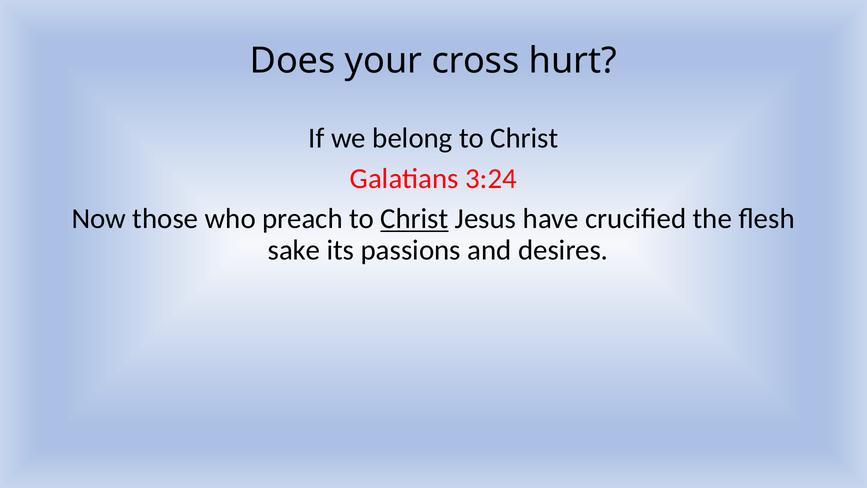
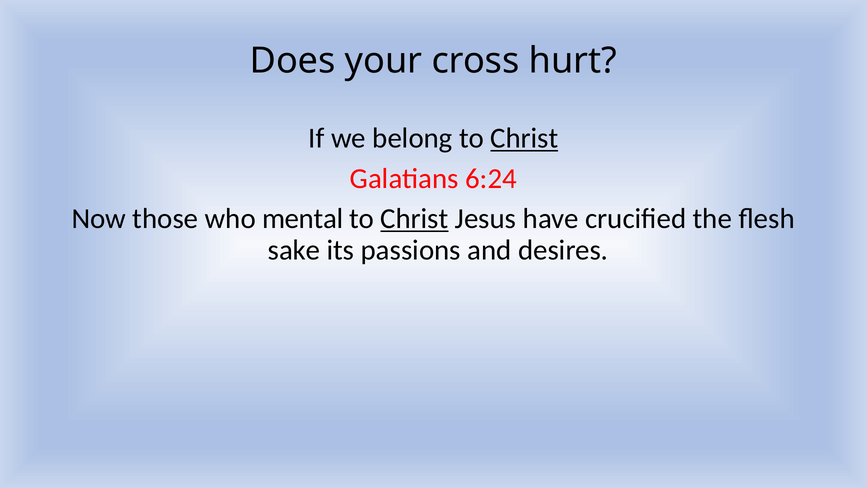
Christ at (524, 138) underline: none -> present
3:24: 3:24 -> 6:24
preach: preach -> mental
